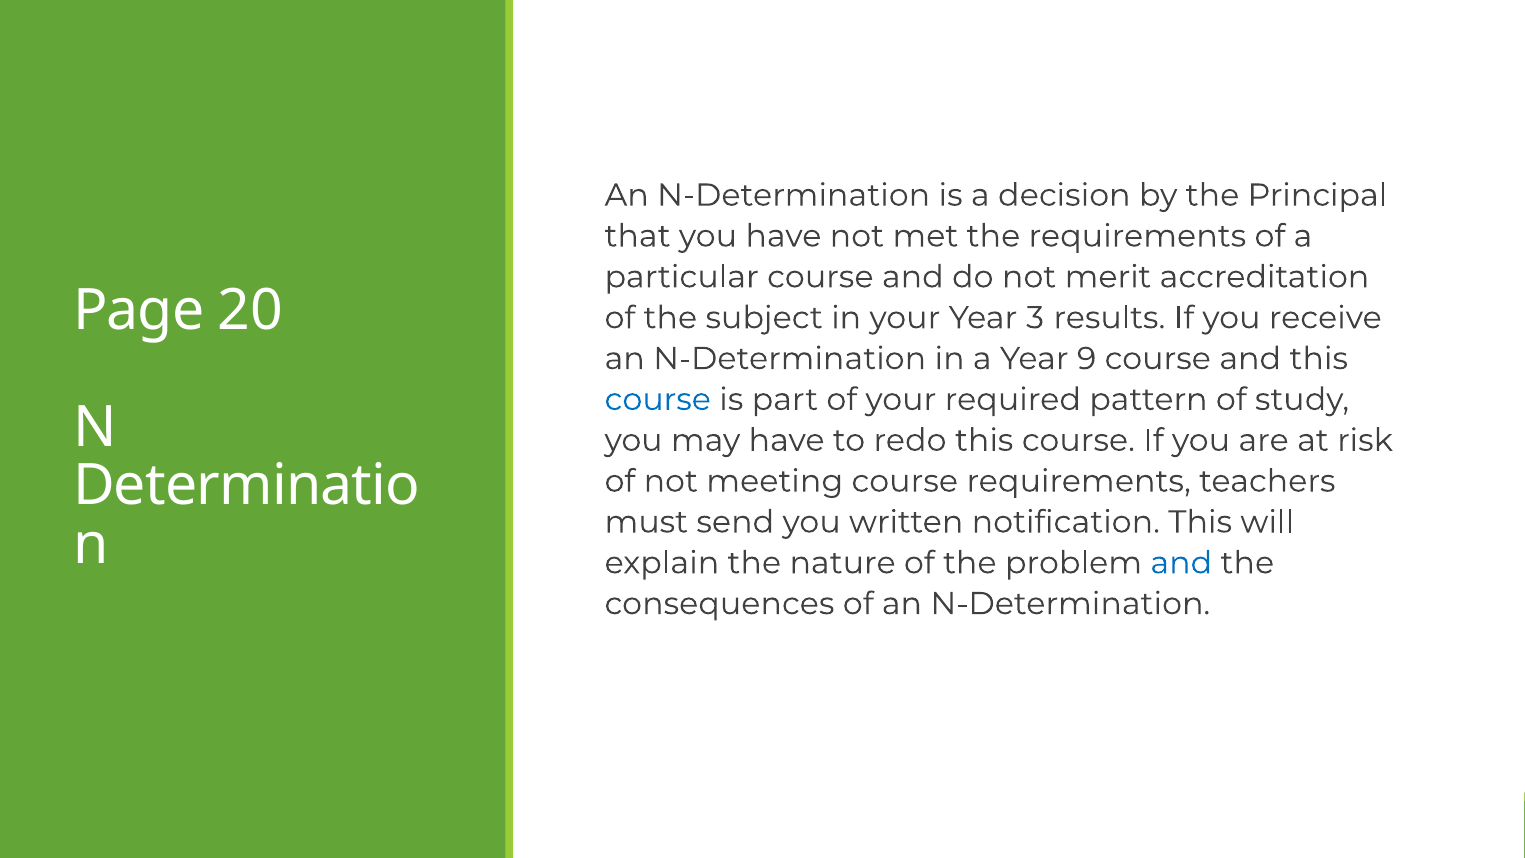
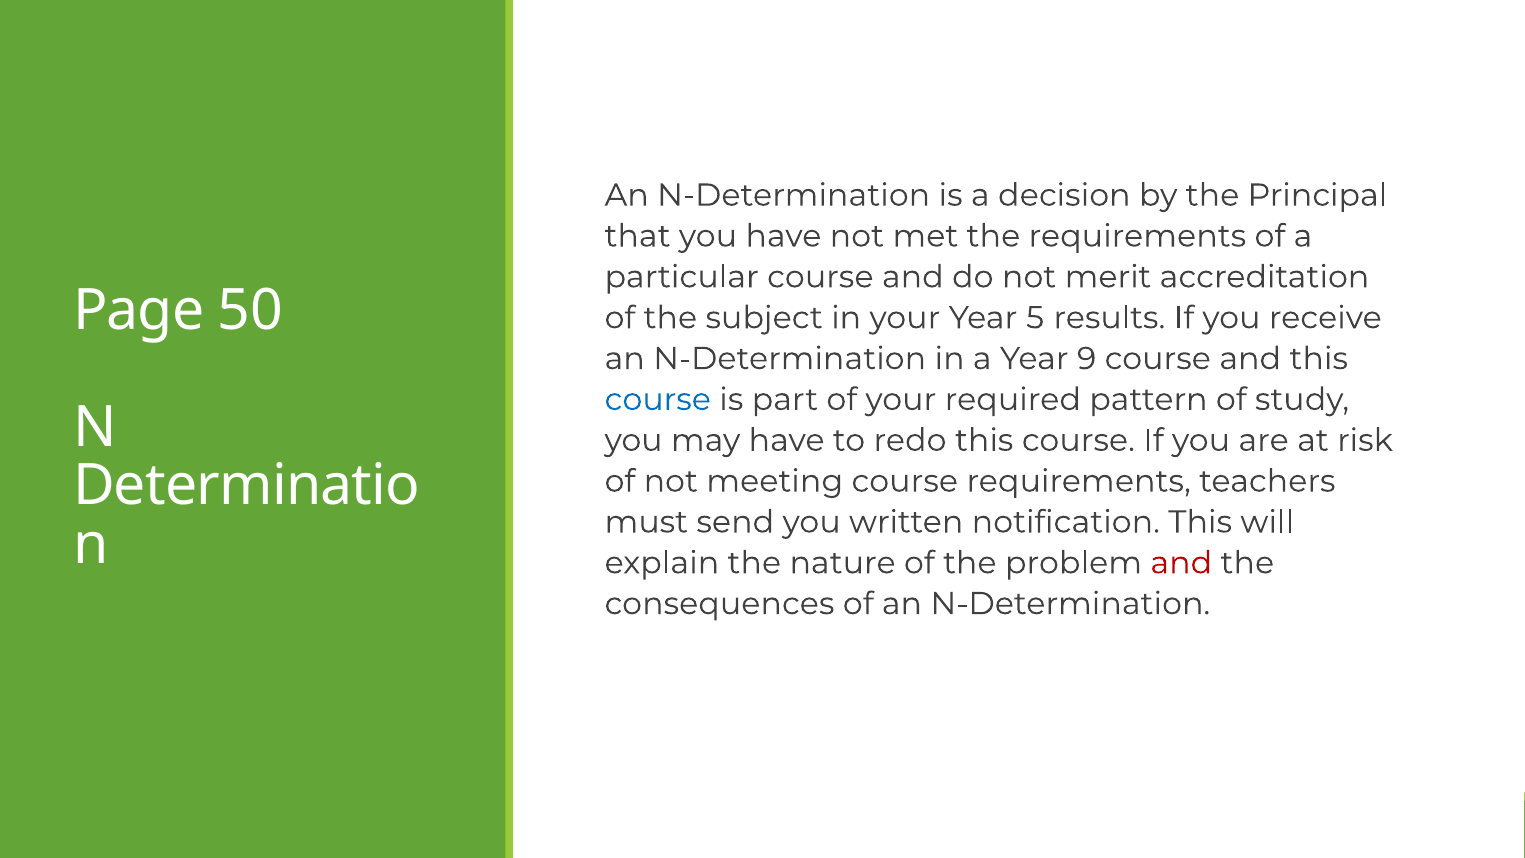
20: 20 -> 50
3: 3 -> 5
and at (1181, 563) colour: blue -> red
